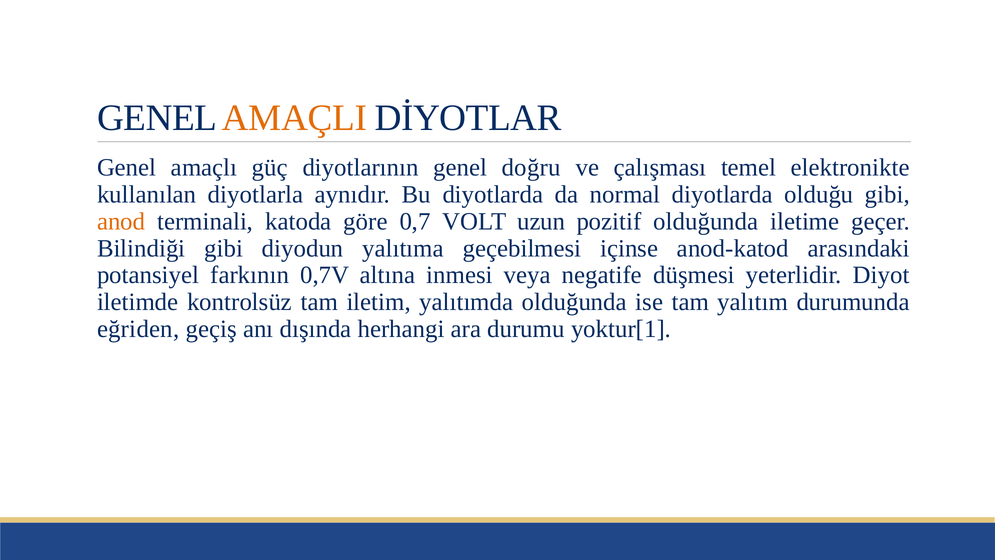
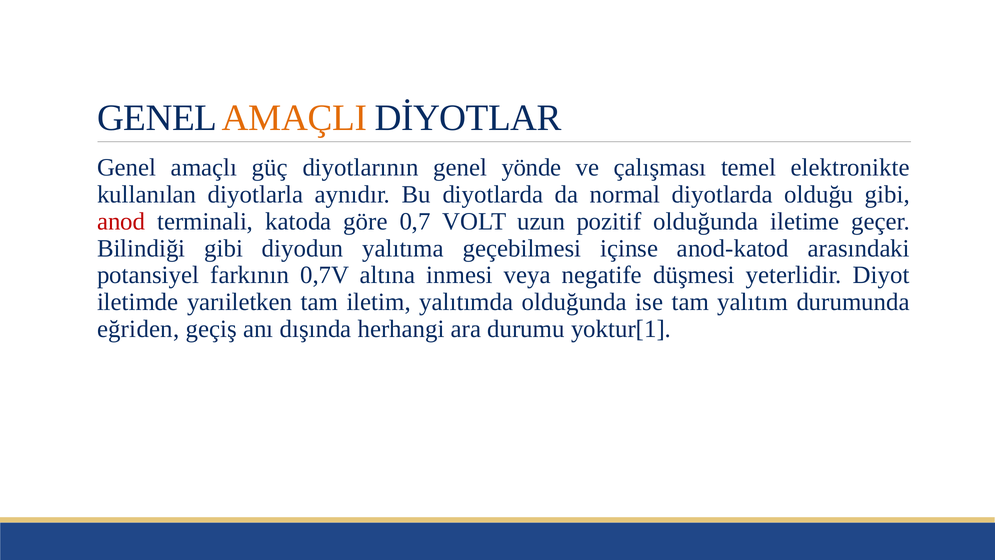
doğru: doğru -> yönde
anod colour: orange -> red
kontrolsüz: kontrolsüz -> yarıiletken
